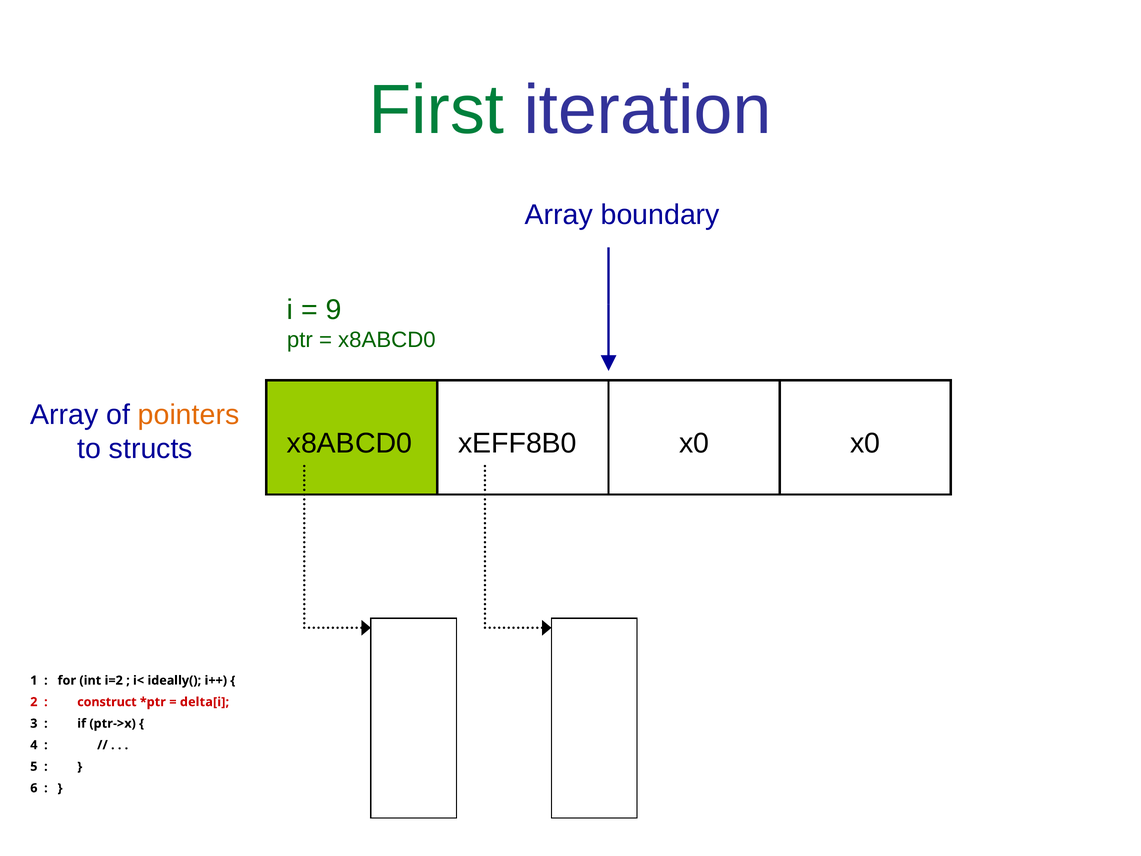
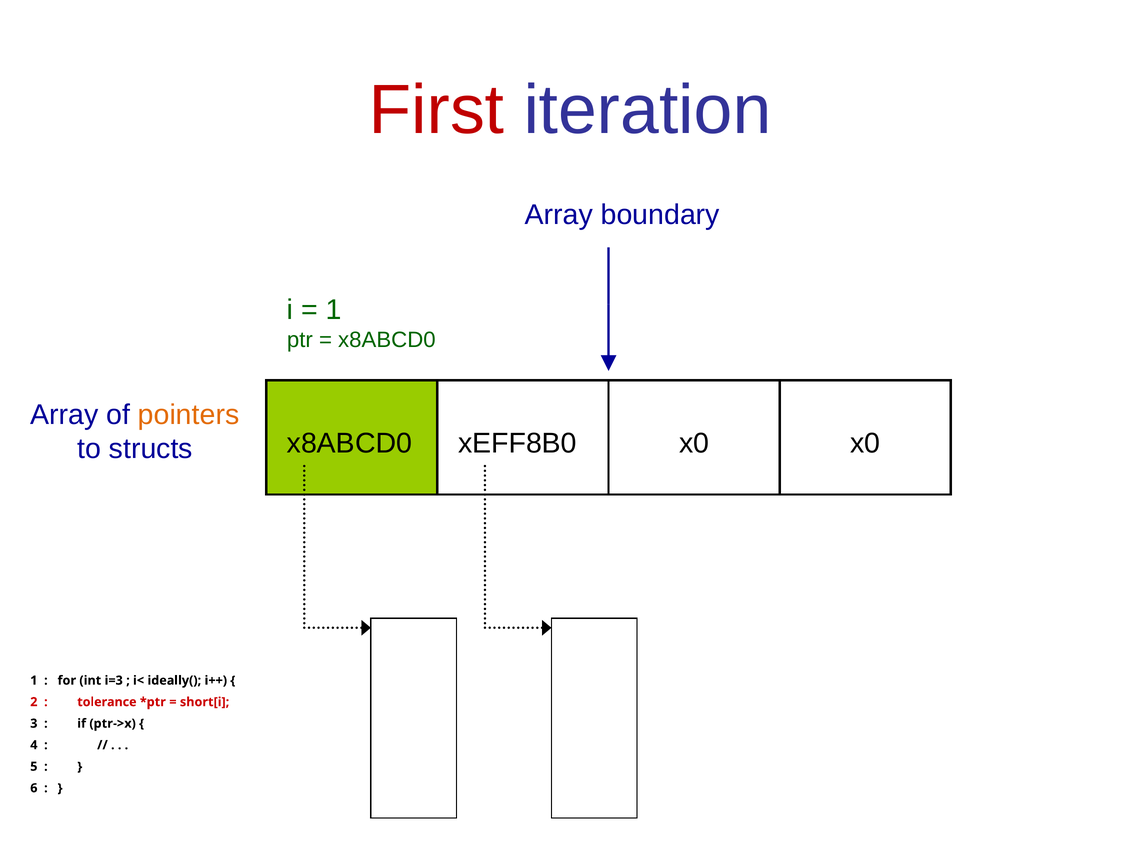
First colour: green -> red
9 at (334, 310): 9 -> 1
i=2: i=2 -> i=3
construct: construct -> tolerance
delta[i: delta[i -> short[i
